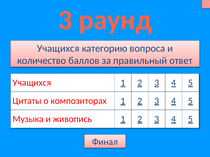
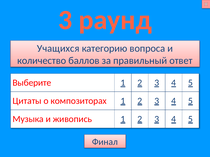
Учащихся at (32, 83): Учащихся -> Выберите
